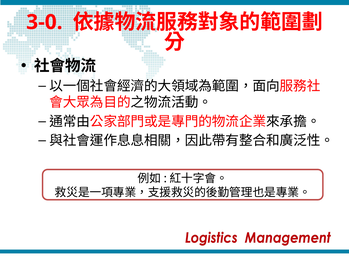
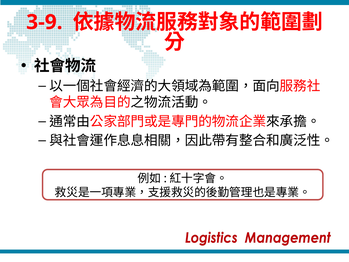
3-0: 3-0 -> 3-9
